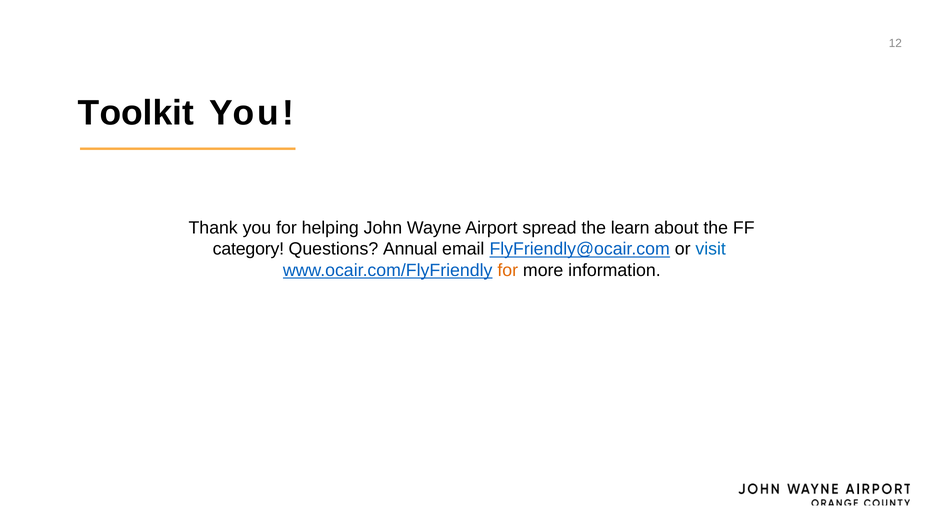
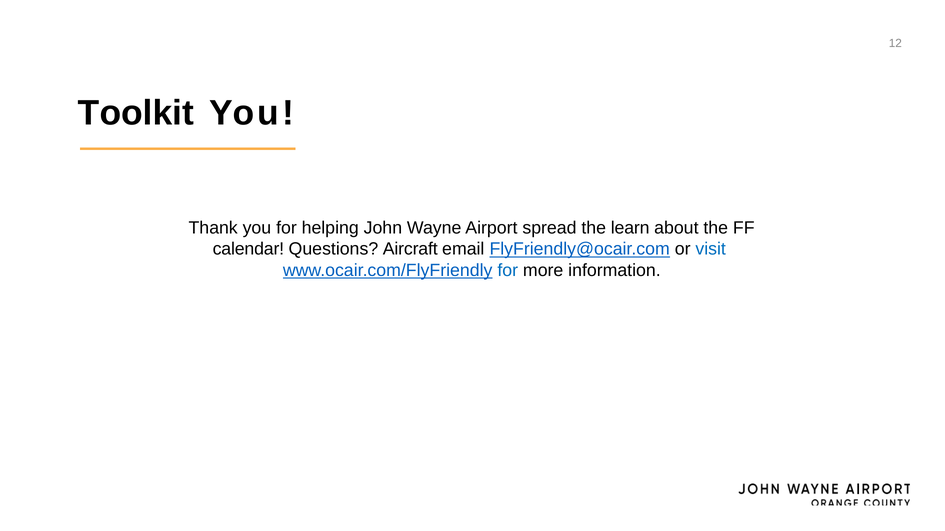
category: category -> calendar
Annual: Annual -> Aircraft
for at (508, 270) colour: orange -> blue
